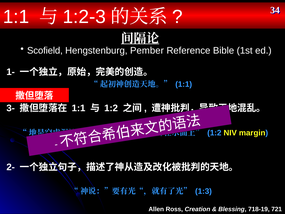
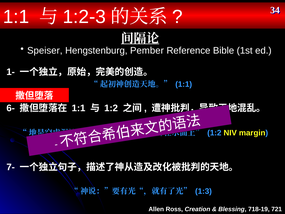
Scofield: Scofield -> Speiser
3-: 3- -> 6-
2-: 2- -> 7-
